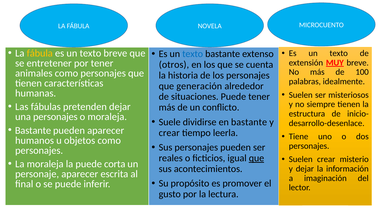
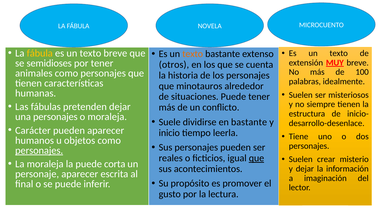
texto at (193, 54) colour: blue -> orange
entretener: entretener -> semidioses
generación: generación -> minotauros
Bastante at (33, 130): Bastante -> Carácter
crear at (169, 133): crear -> inicio
personajes at (39, 150) underline: none -> present
